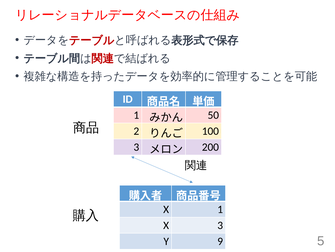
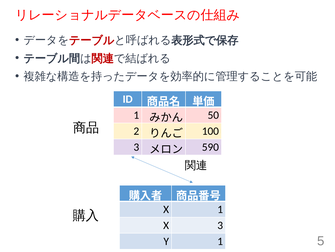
200: 200 -> 590
Y 9: 9 -> 1
